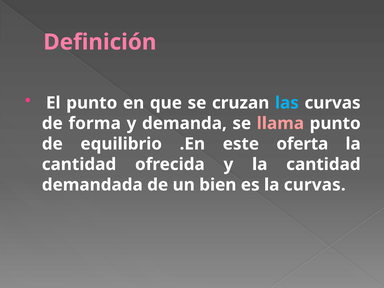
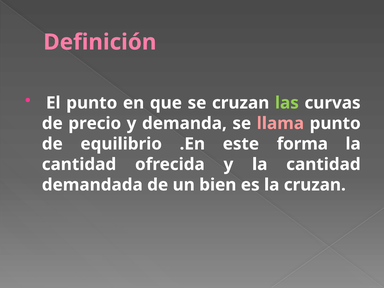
las colour: light blue -> light green
forma: forma -> precio
oferta: oferta -> forma
la curvas: curvas -> cruzan
